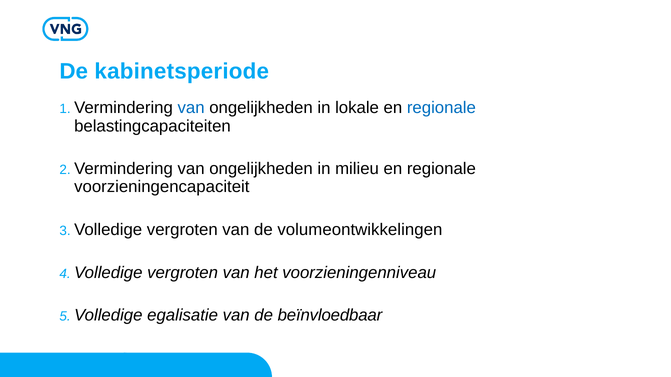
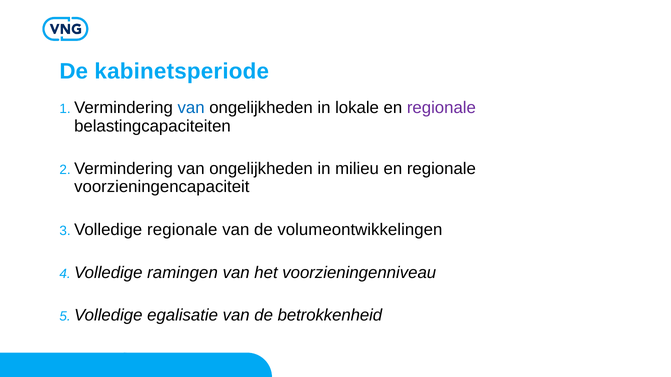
regionale at (441, 108) colour: blue -> purple
vergroten at (182, 230): vergroten -> regionale
vergroten at (183, 273): vergroten -> ramingen
beïnvloedbaar: beïnvloedbaar -> betrokkenheid
